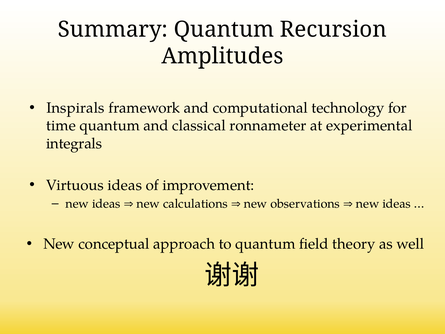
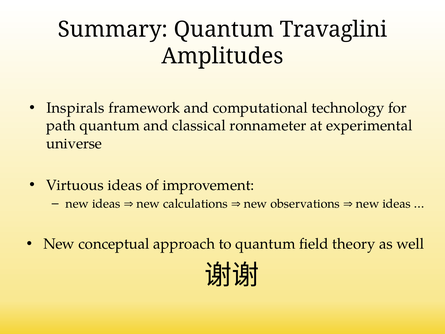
Recursion: Recursion -> Travaglini
time: time -> path
integrals: integrals -> universe
